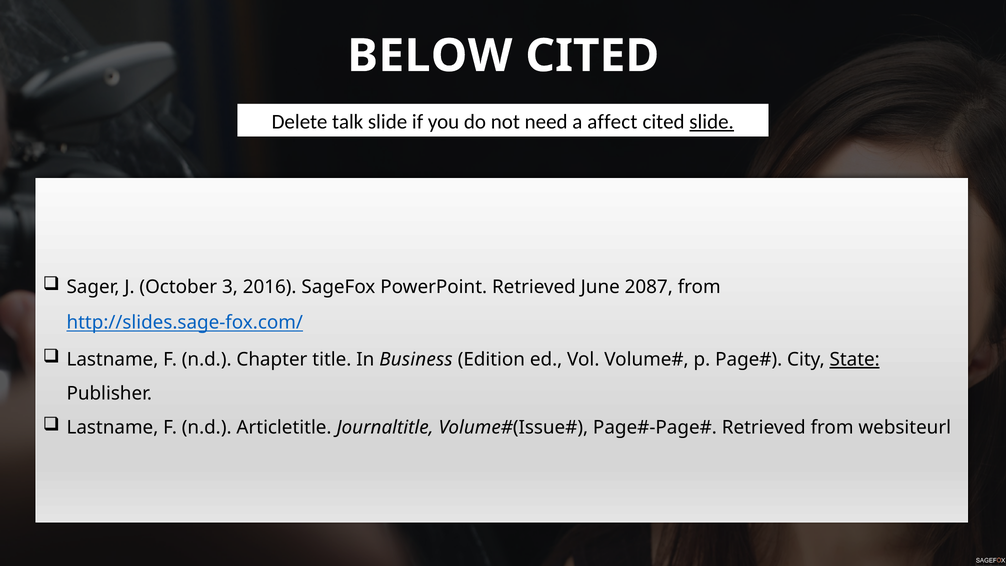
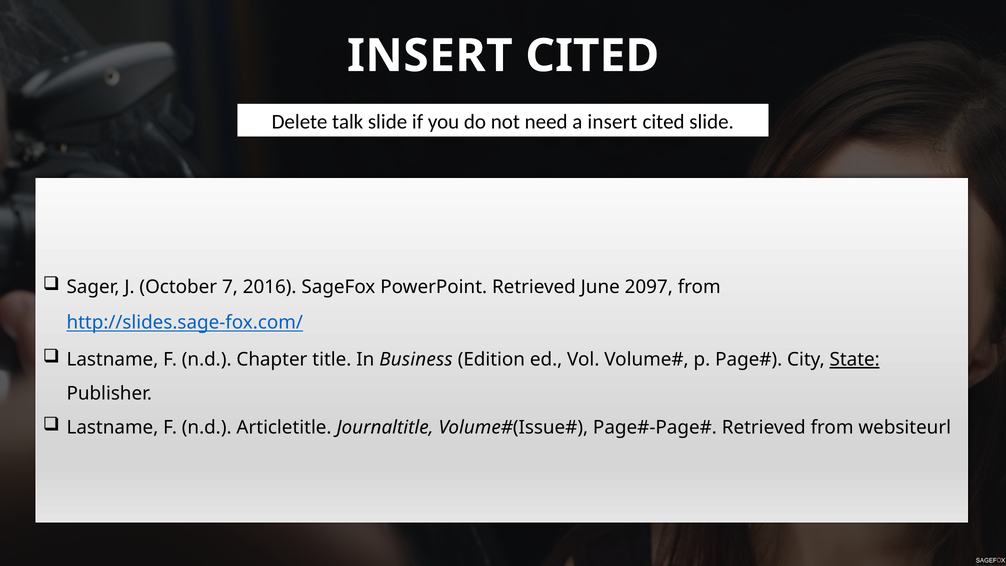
BELOW at (430, 56): BELOW -> INSERT
a affect: affect -> insert
slide at (712, 122) underline: present -> none
3: 3 -> 7
2087: 2087 -> 2097
